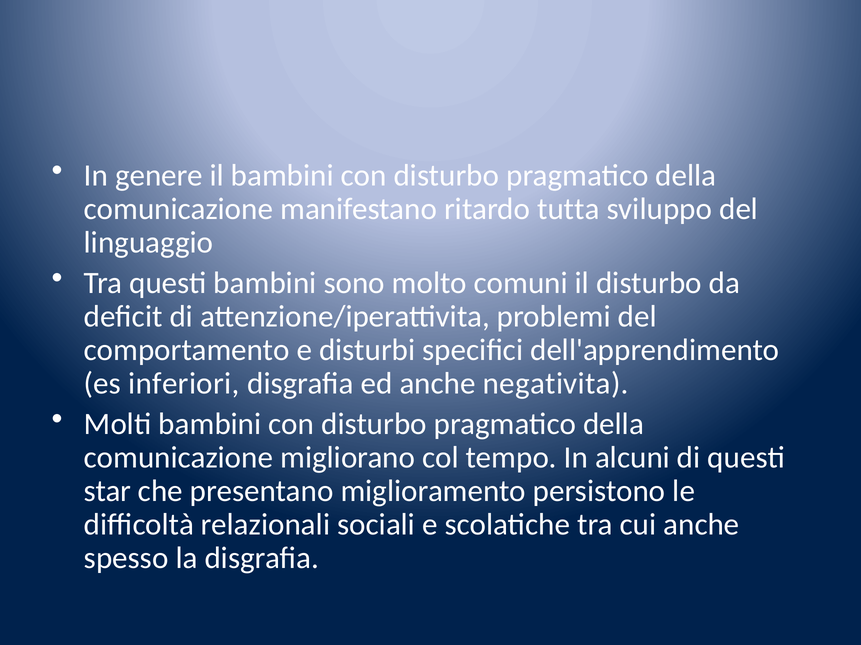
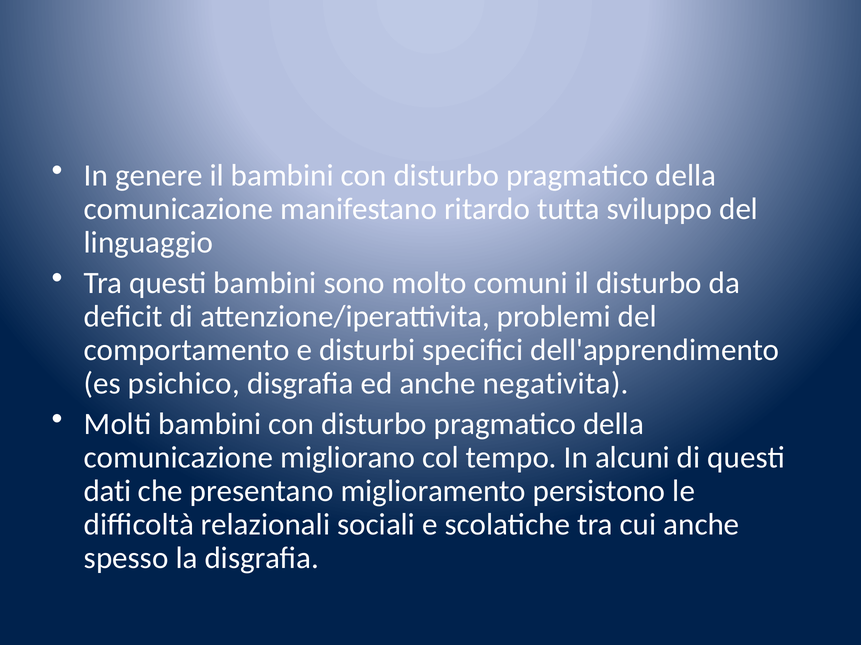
inferiori: inferiori -> psichico
star: star -> dati
